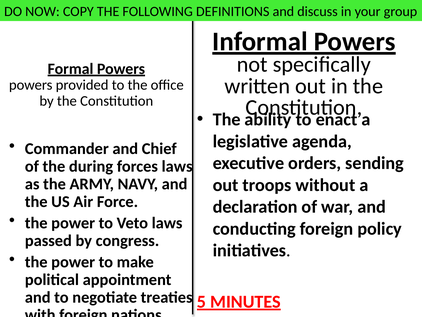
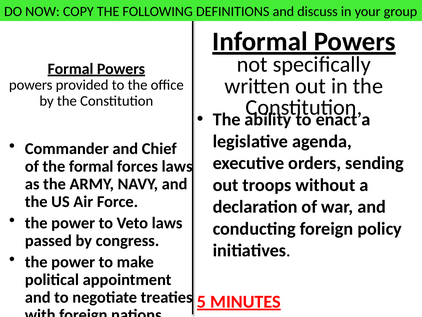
the during: during -> formal
